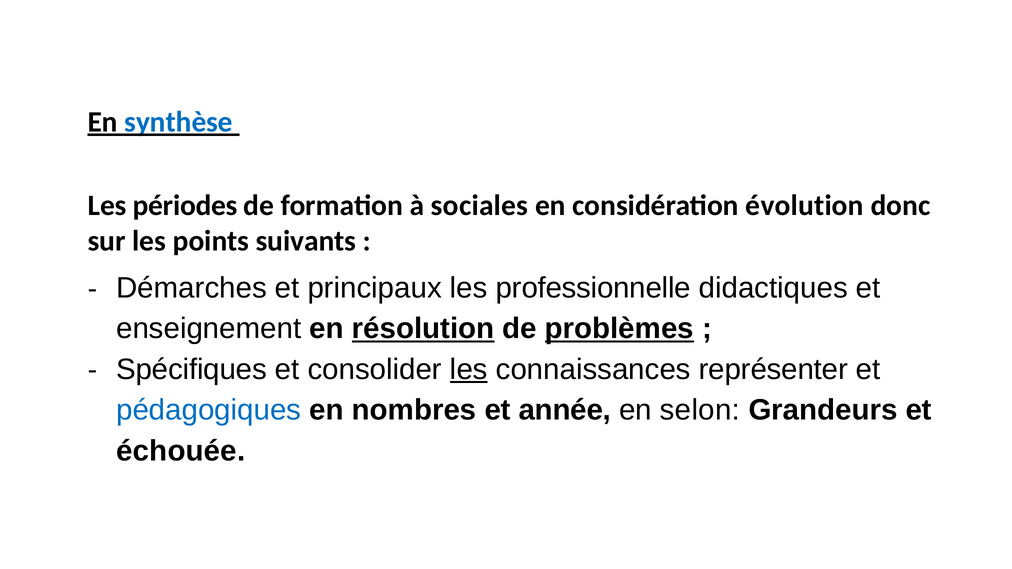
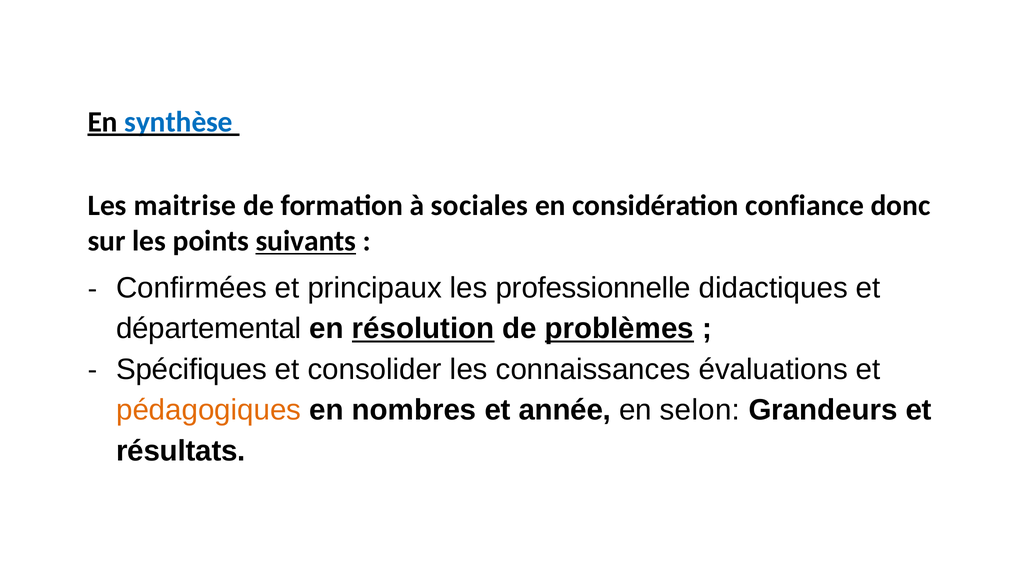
périodes: périodes -> maitrise
évolution: évolution -> confiance
suivants underline: none -> present
Démarches: Démarches -> Confirmées
enseignement: enseignement -> départemental
les at (469, 370) underline: present -> none
représenter: représenter -> évaluations
pédagogiques colour: blue -> orange
échouée: échouée -> résultats
